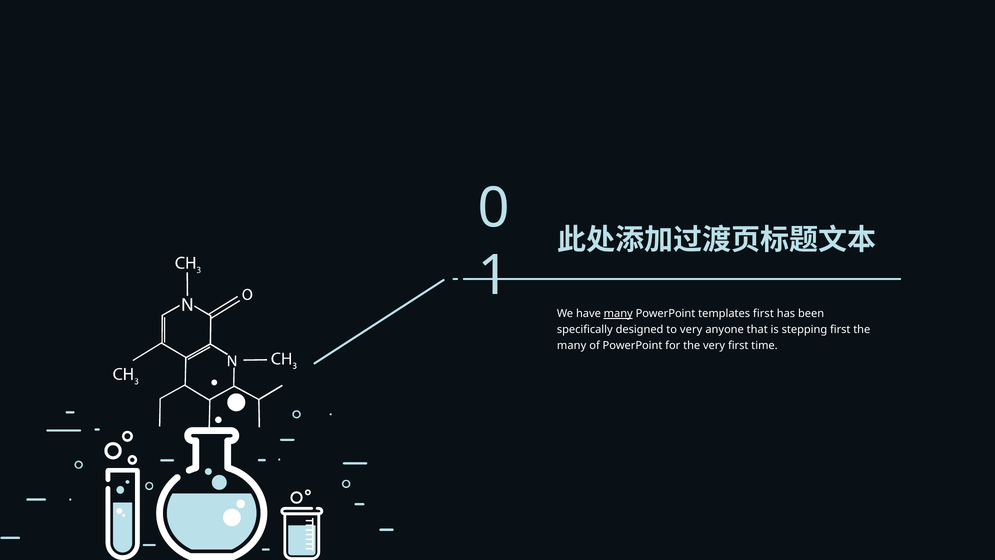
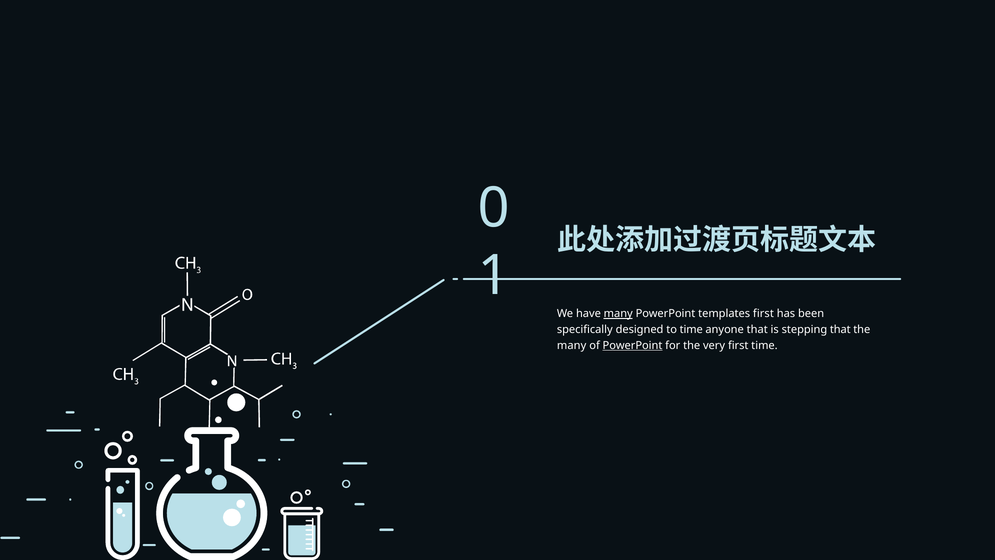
to very: very -> time
stepping first: first -> that
PowerPoint at (632, 345) underline: none -> present
